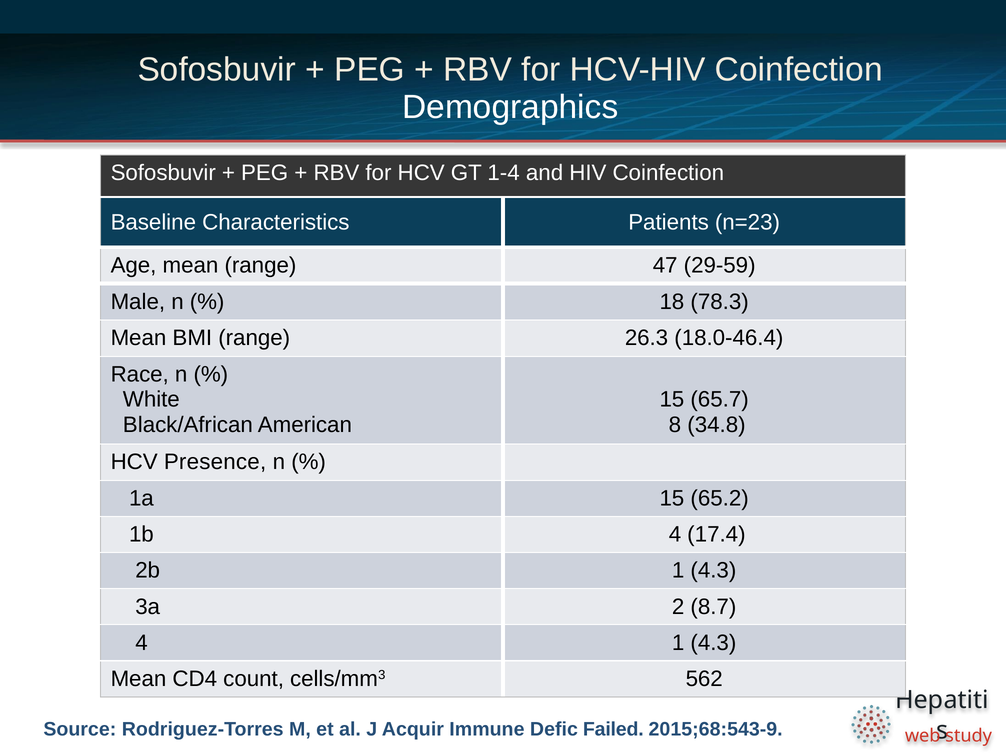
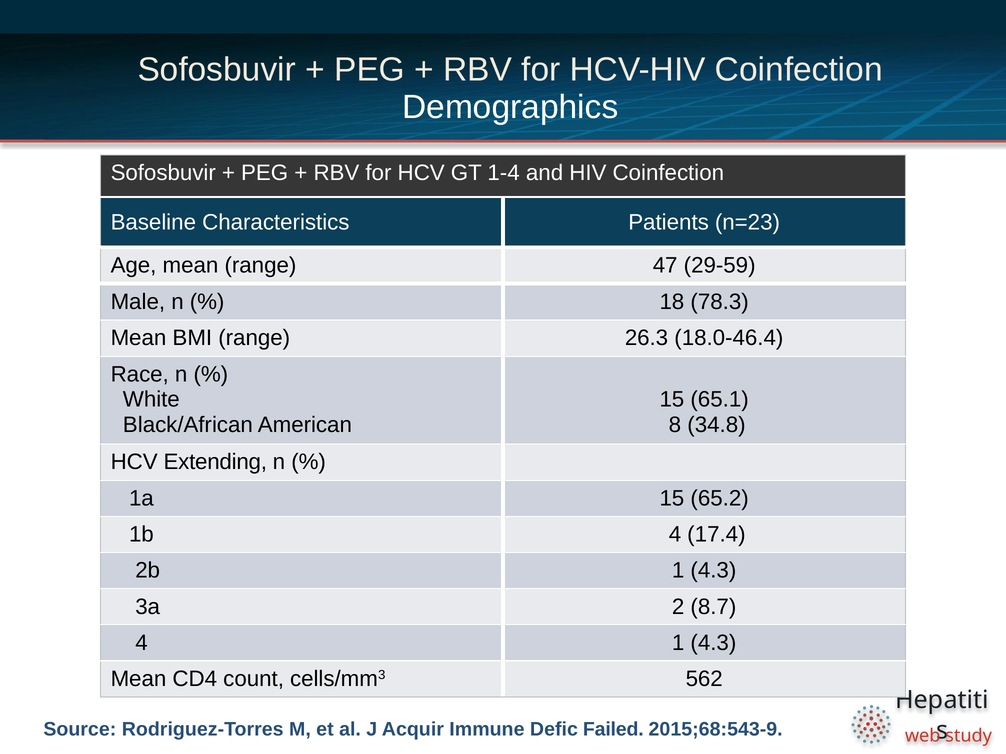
65.7: 65.7 -> 65.1
Presence: Presence -> Extending
